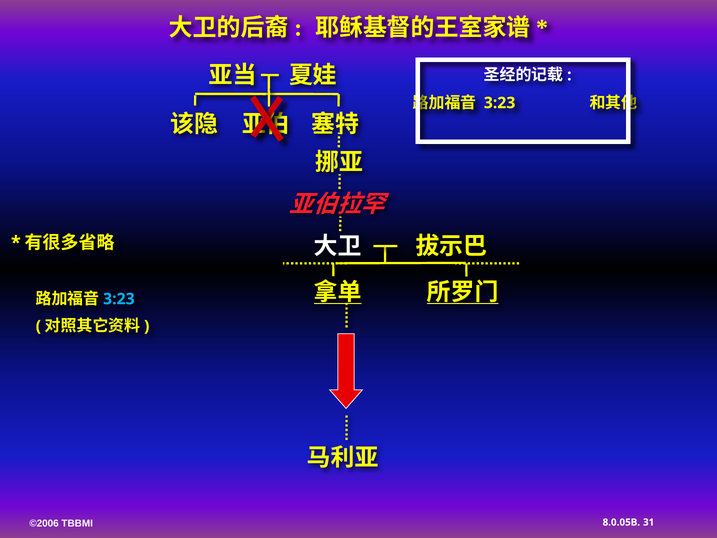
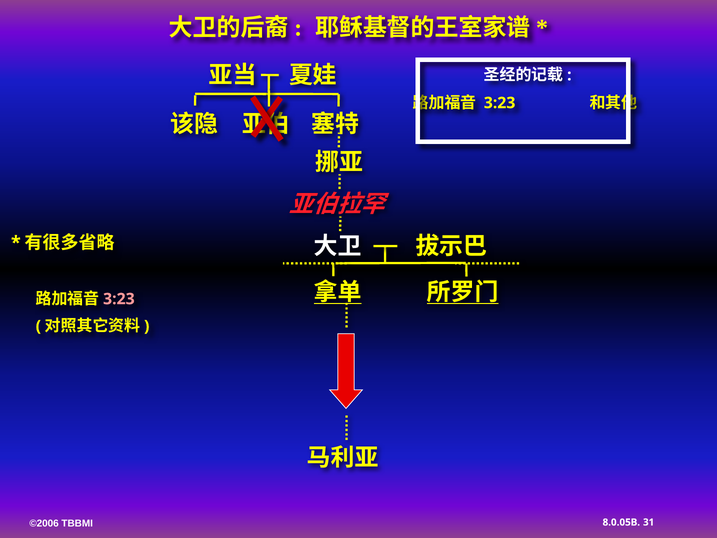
3:23 at (119, 299) colour: light blue -> pink
